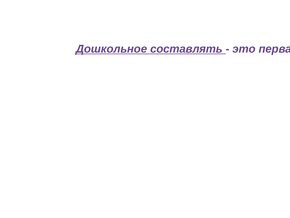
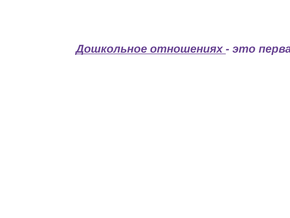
составлять: составлять -> отношениях
